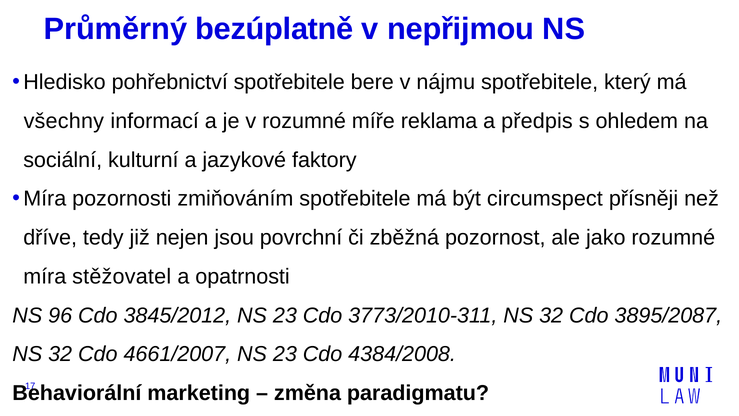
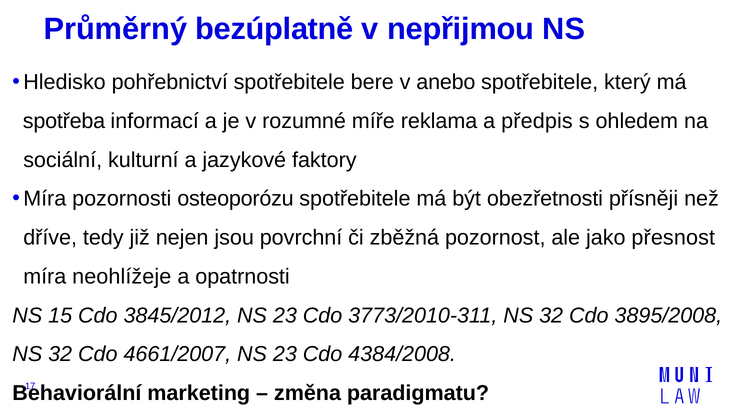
nájmu: nájmu -> anebo
všechny: všechny -> spotřeba
zmiňováním: zmiňováním -> osteoporózu
circumspect: circumspect -> obezřetnosti
jako rozumné: rozumné -> přesnost
stěžovatel: stěžovatel -> neohlížeje
96: 96 -> 15
3895/2087: 3895/2087 -> 3895/2008
